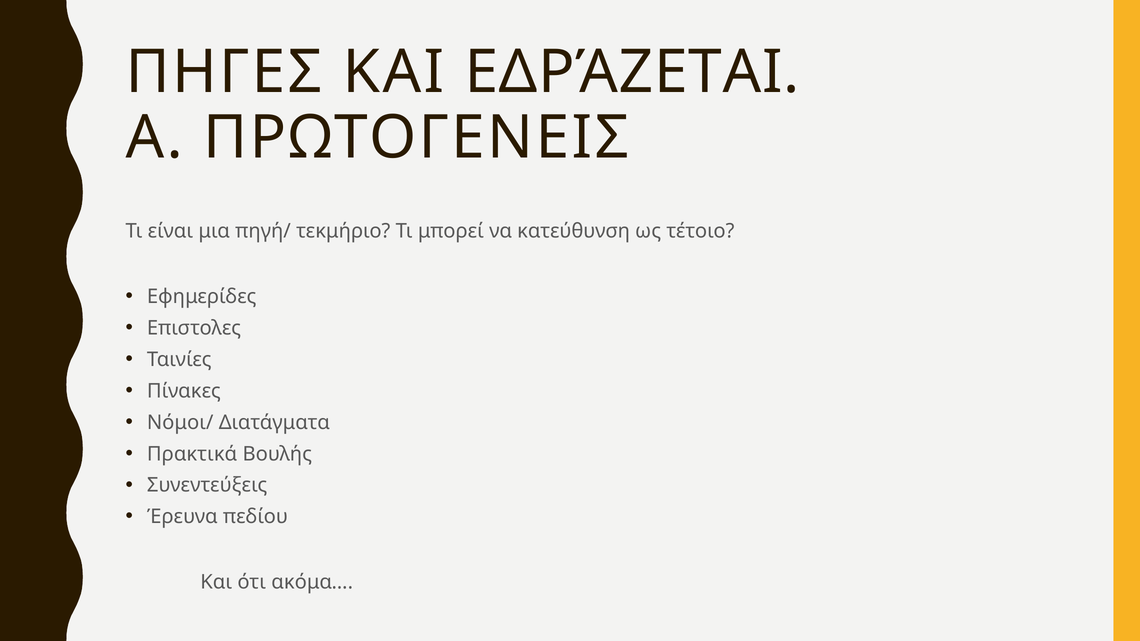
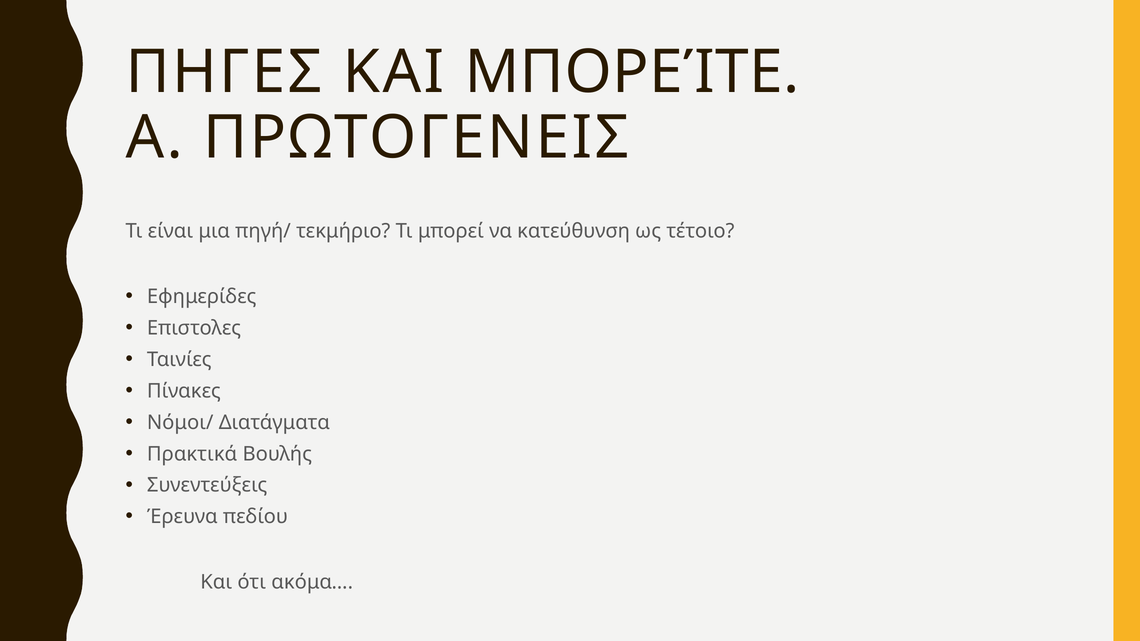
ΕΔΡΆΖΕΤΑΙ: ΕΔΡΆΖΕΤΑΙ -> ΜΠΟΡΕΊΤΕ
